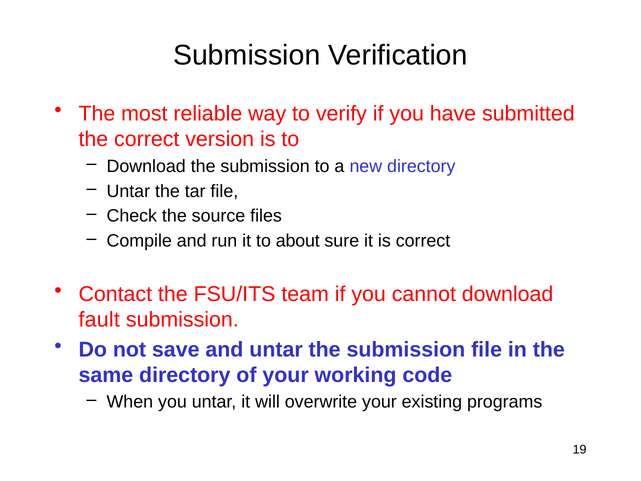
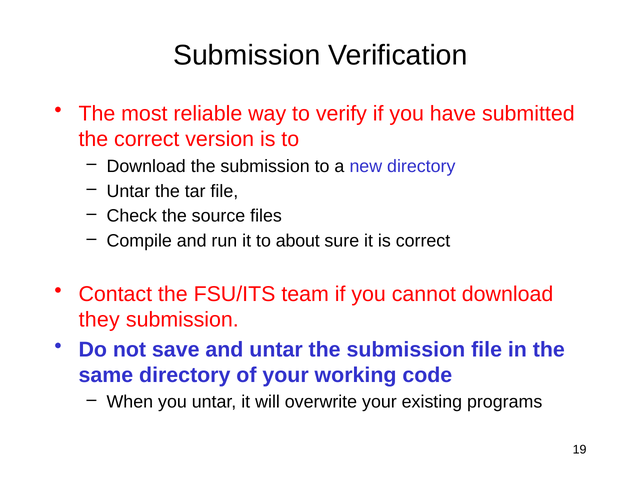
fault: fault -> they
